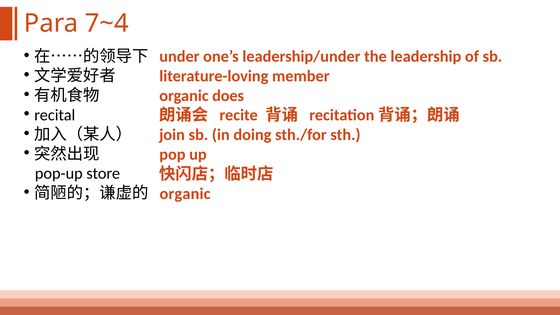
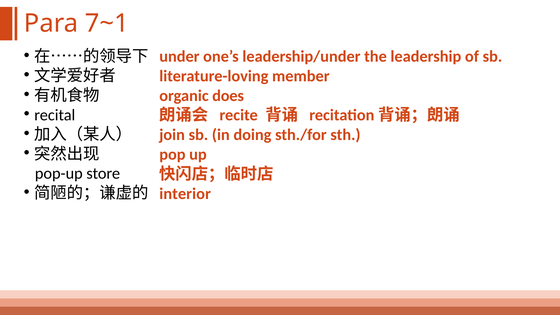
7~4: 7~4 -> 7~1
organic at (185, 194): organic -> interior
